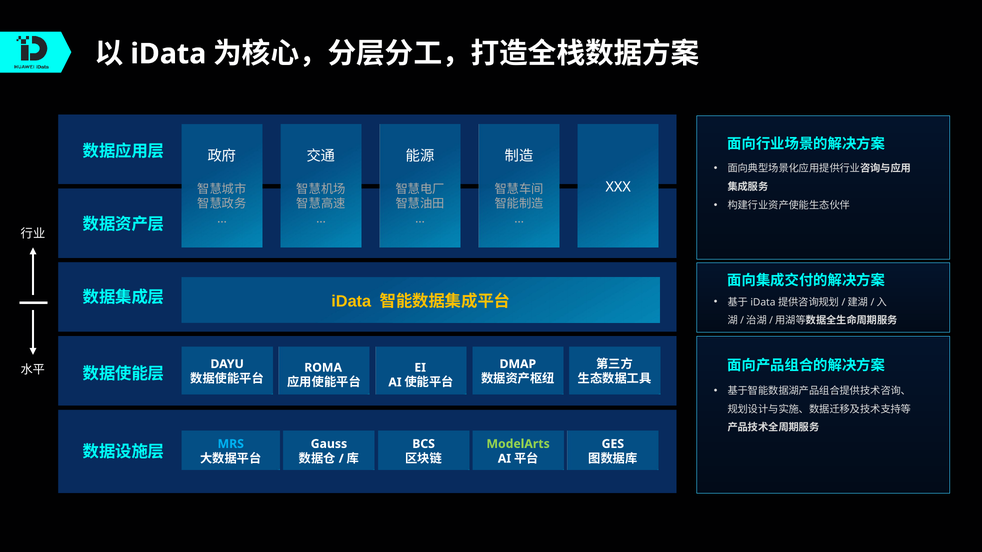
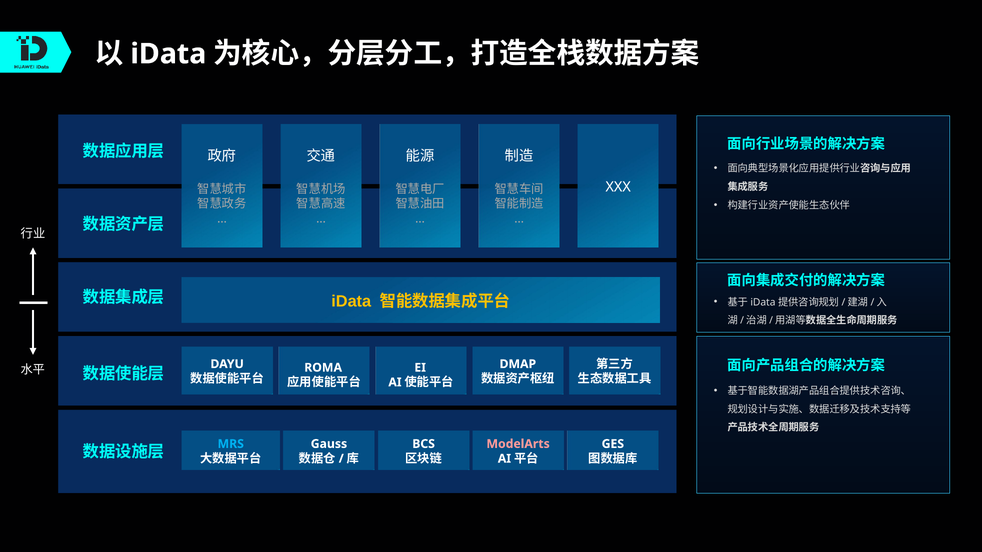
ModelArts colour: light green -> pink
